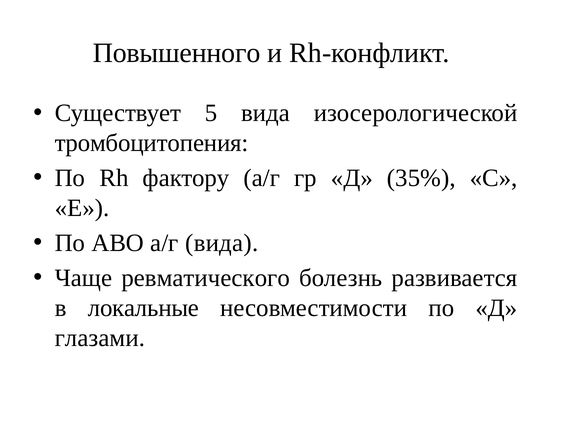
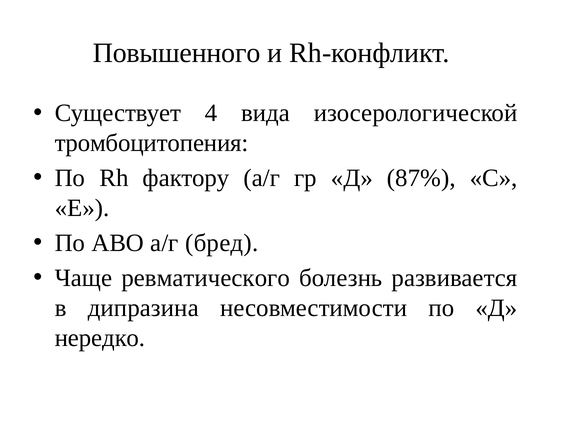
5: 5 -> 4
35%: 35% -> 87%
а/г вида: вида -> бред
локальные: локальные -> дипразина
глазами: глазами -> нередко
